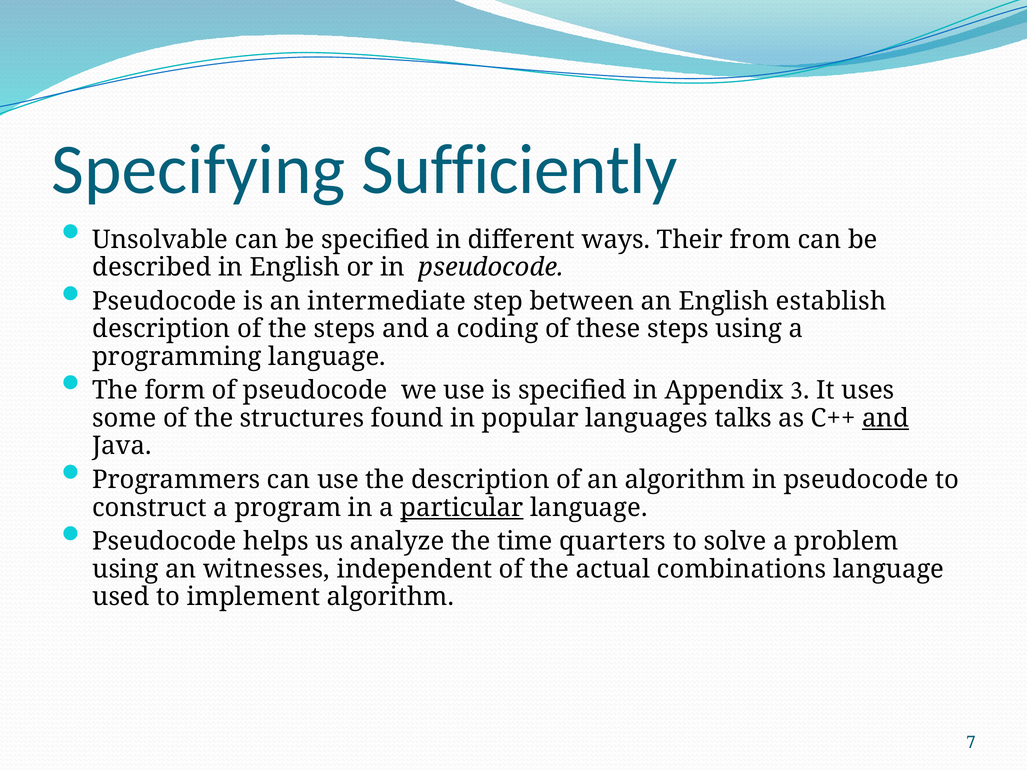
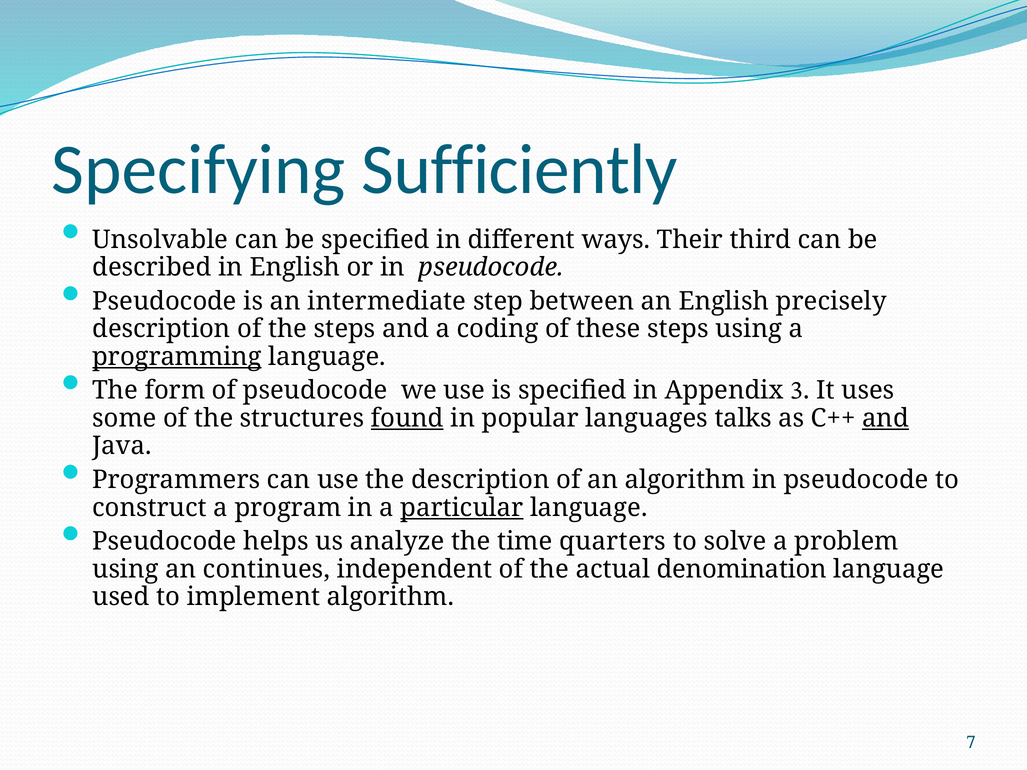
from: from -> third
establish: establish -> precisely
programming underline: none -> present
found underline: none -> present
witnesses: witnesses -> continues
combinations: combinations -> denomination
